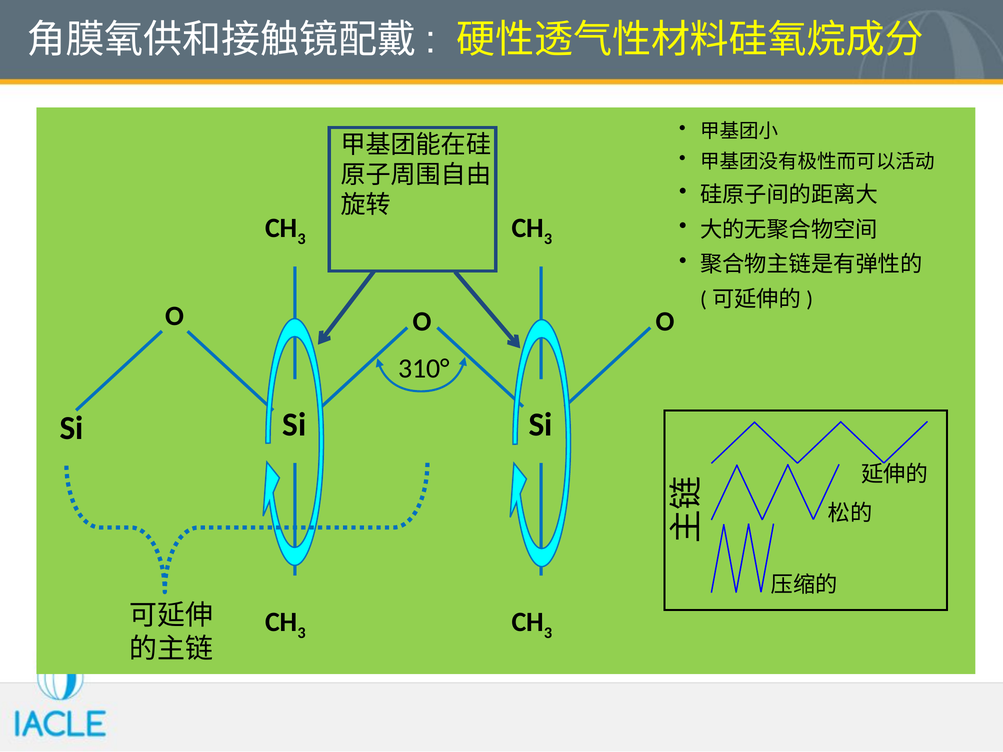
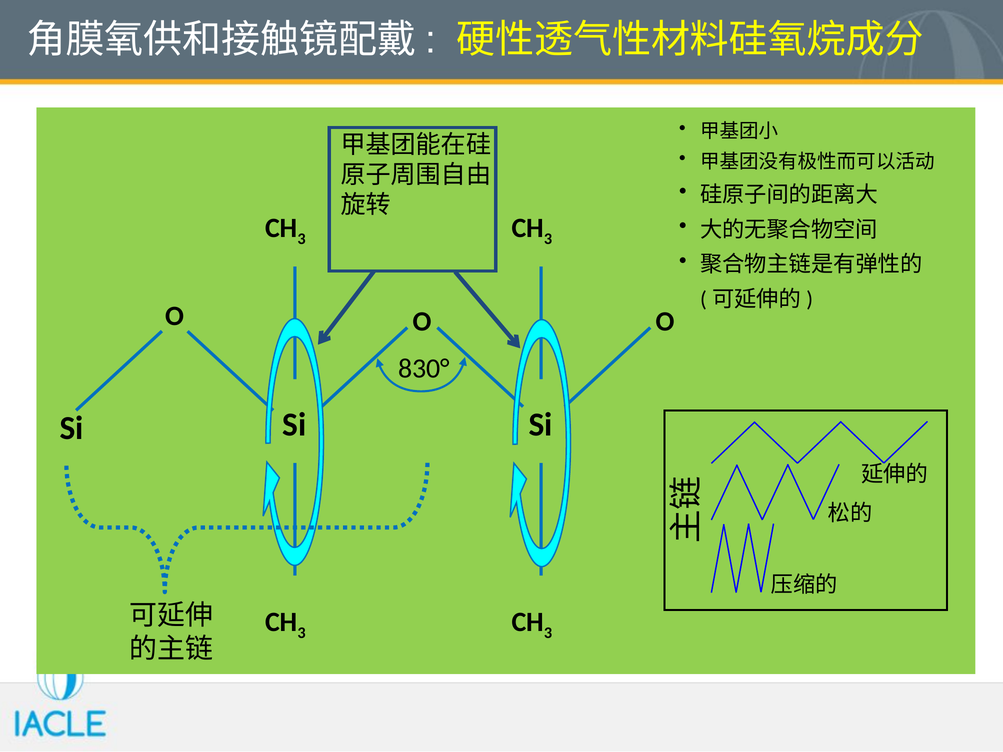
310°: 310° -> 830°
